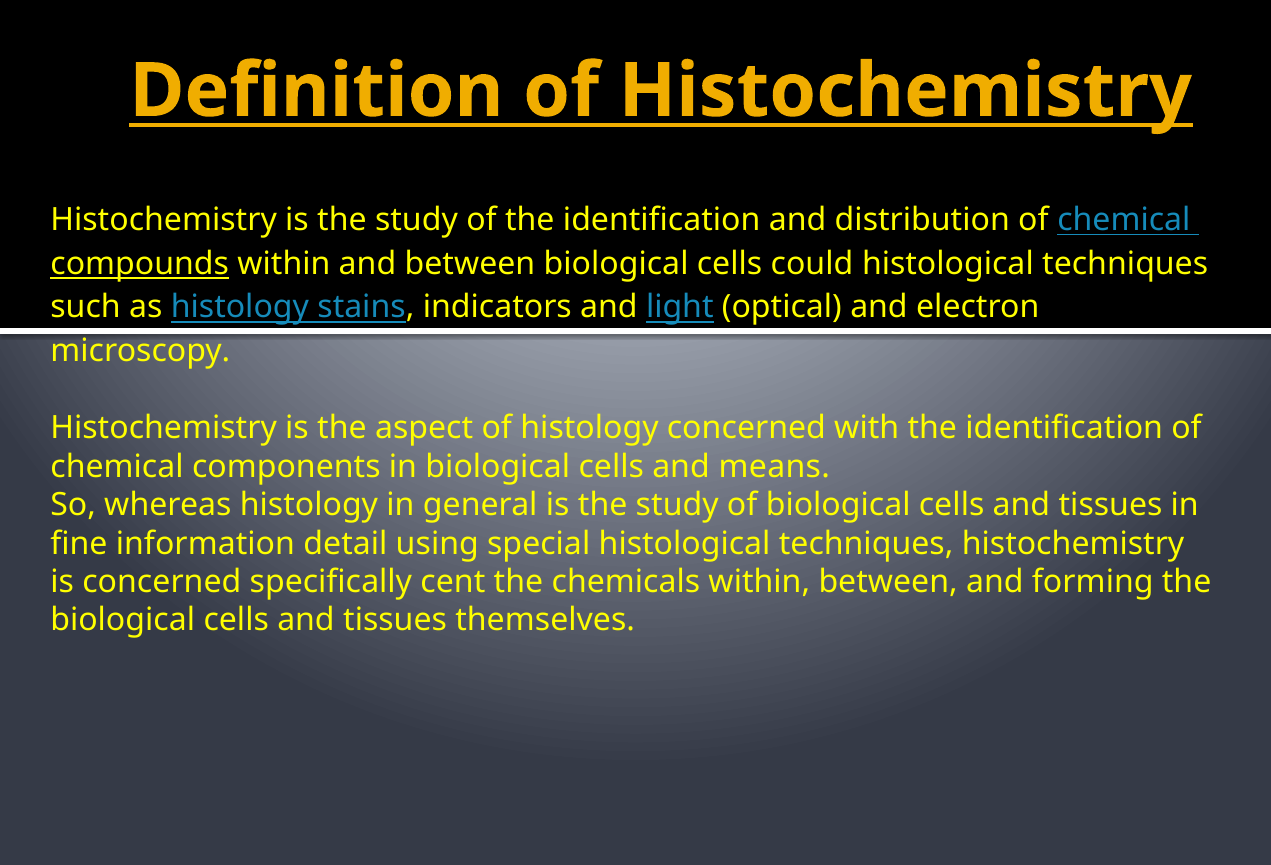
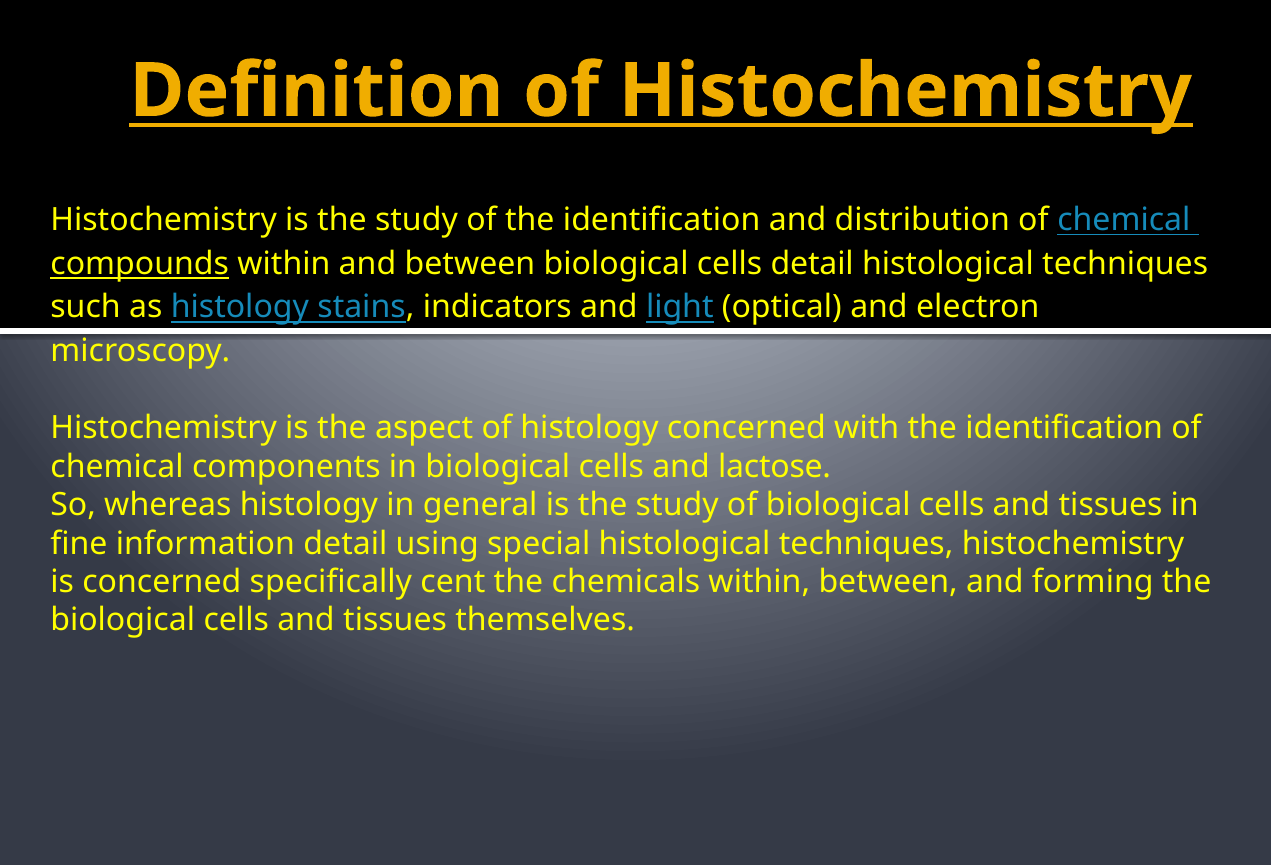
cells could: could -> detail
means: means -> lactose
